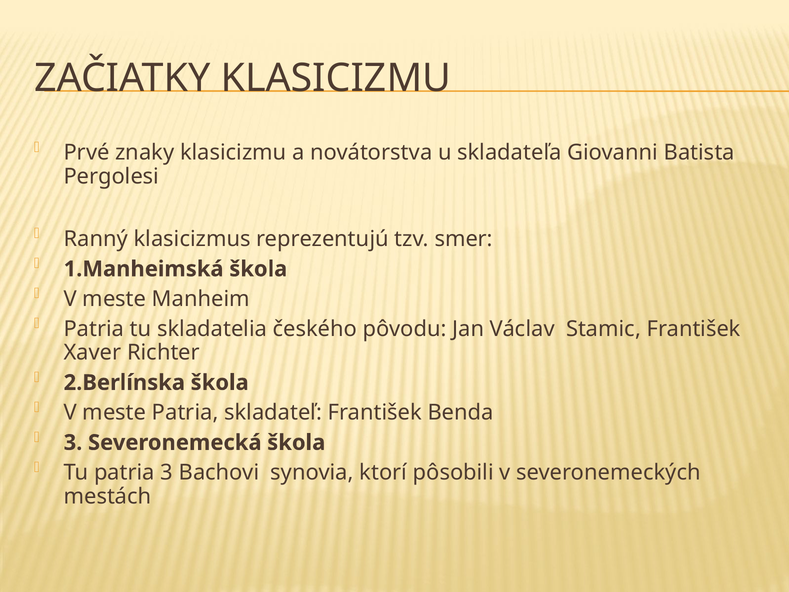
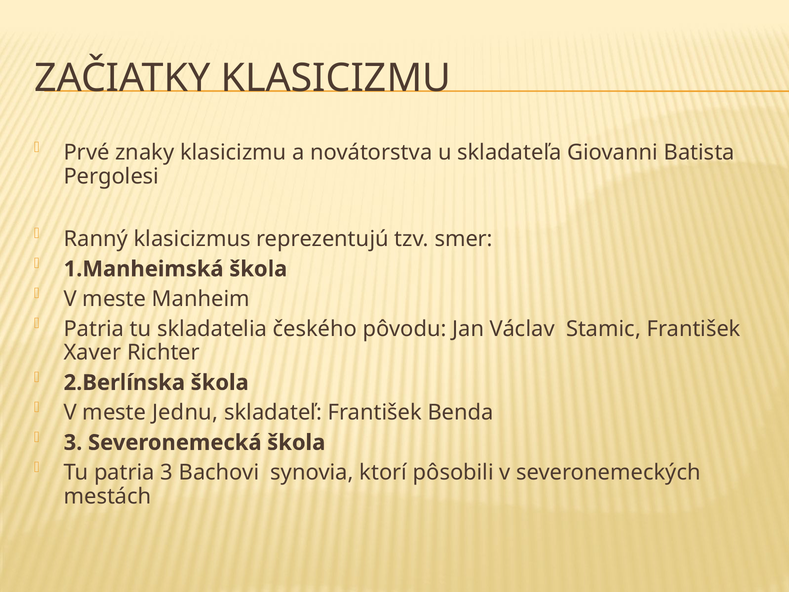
meste Patria: Patria -> Jednu
